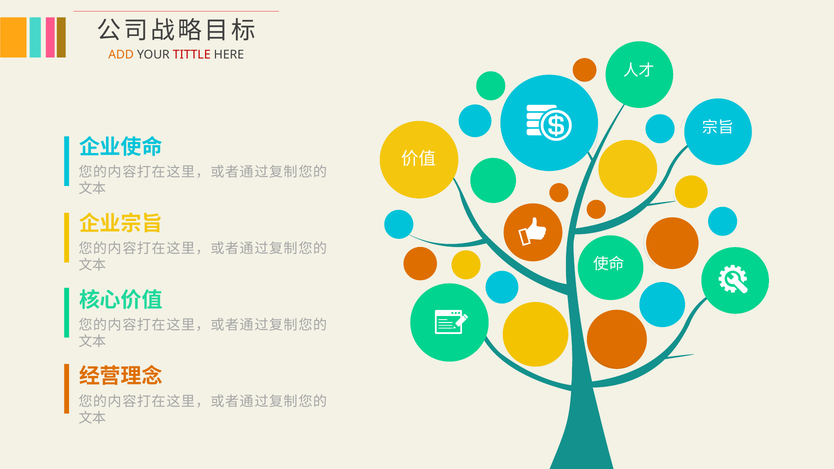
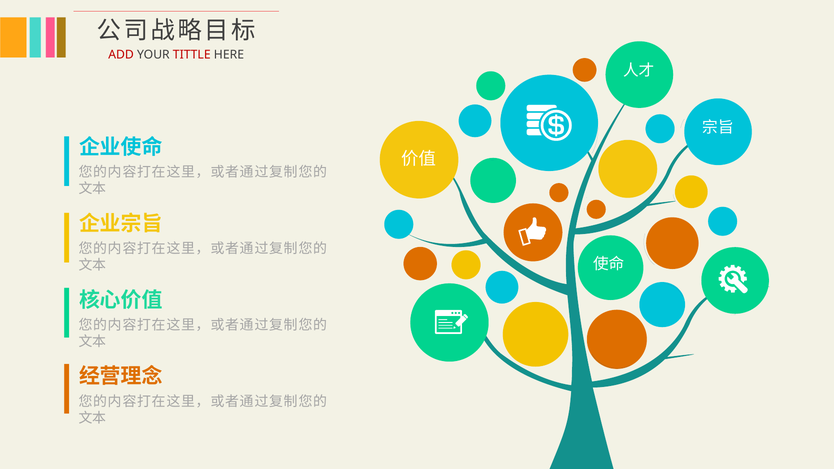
ADD colour: orange -> red
